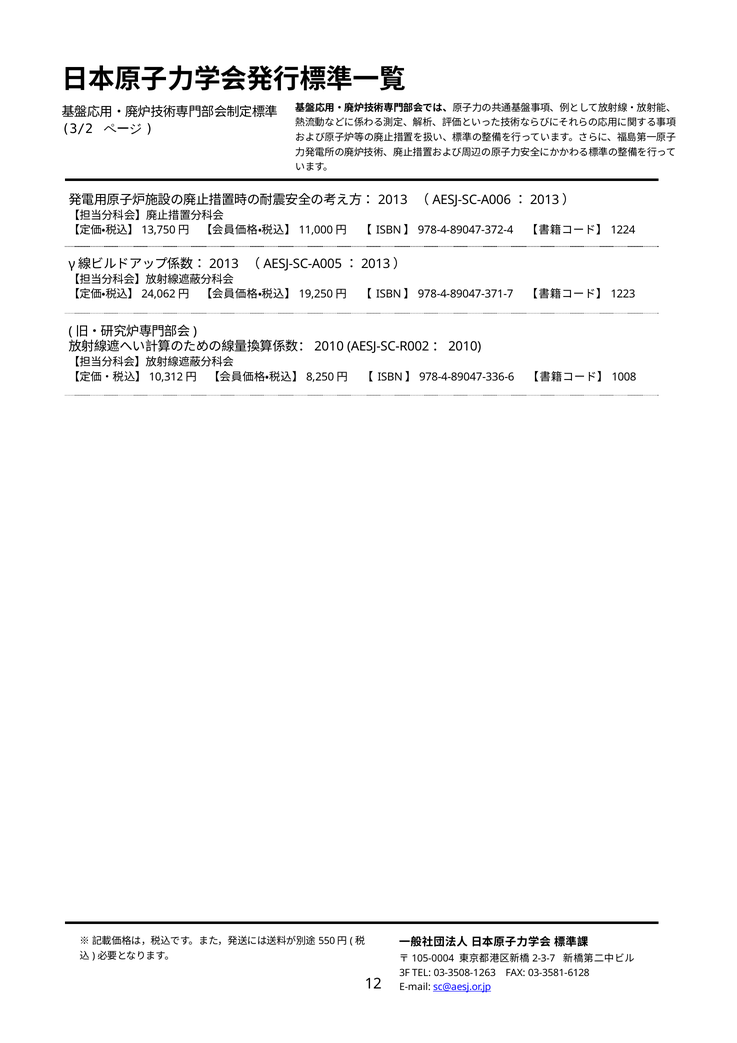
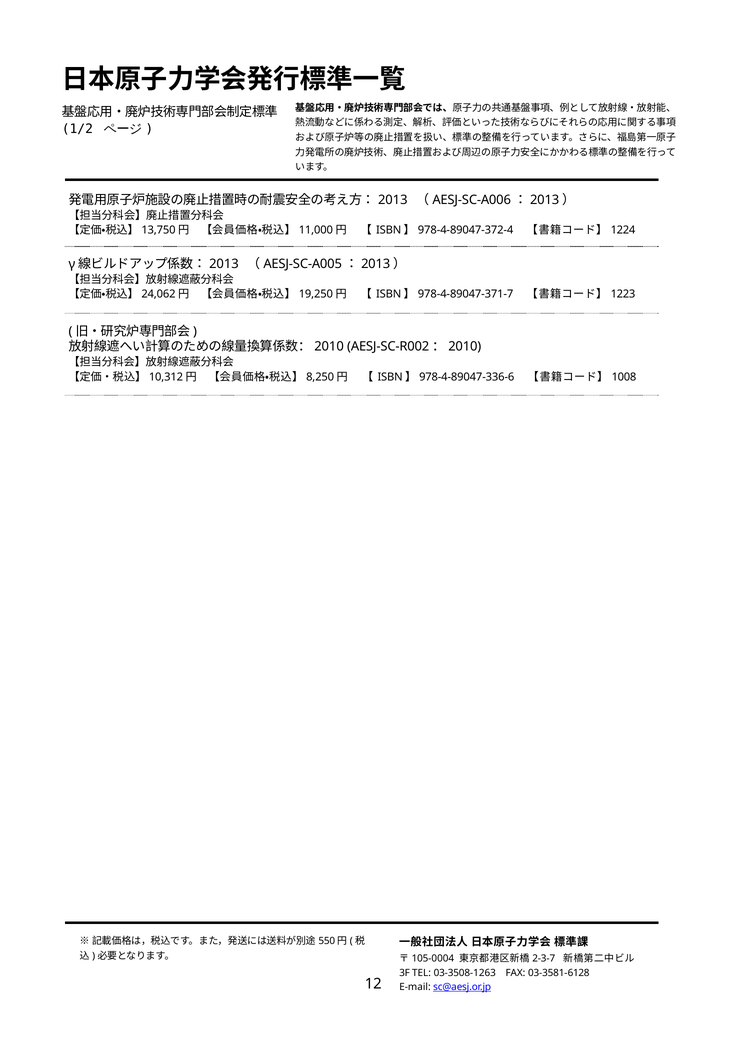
3/2: 3/2 -> 1/2
